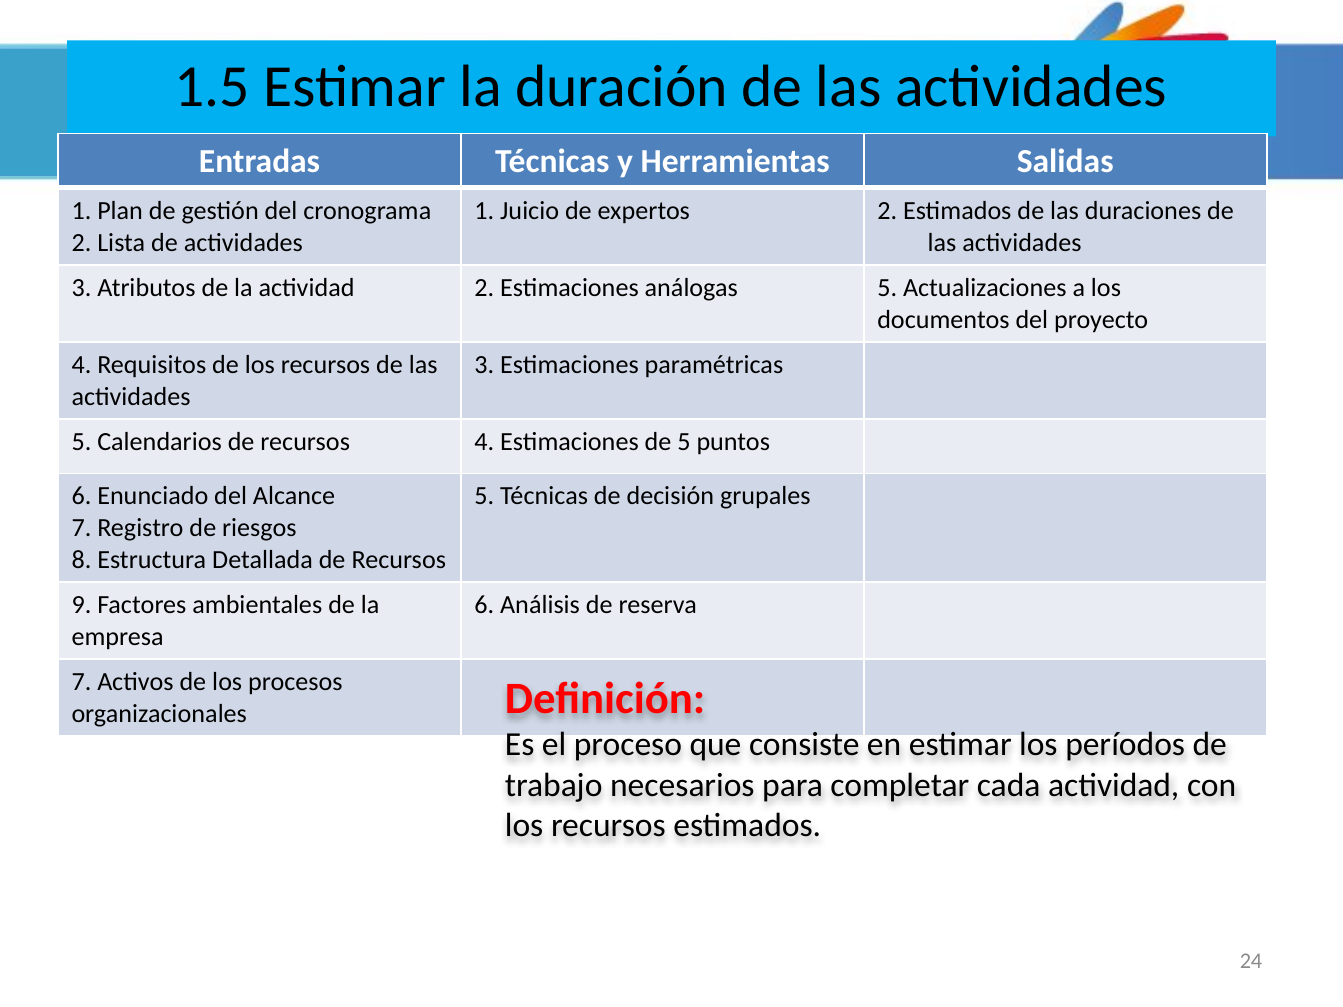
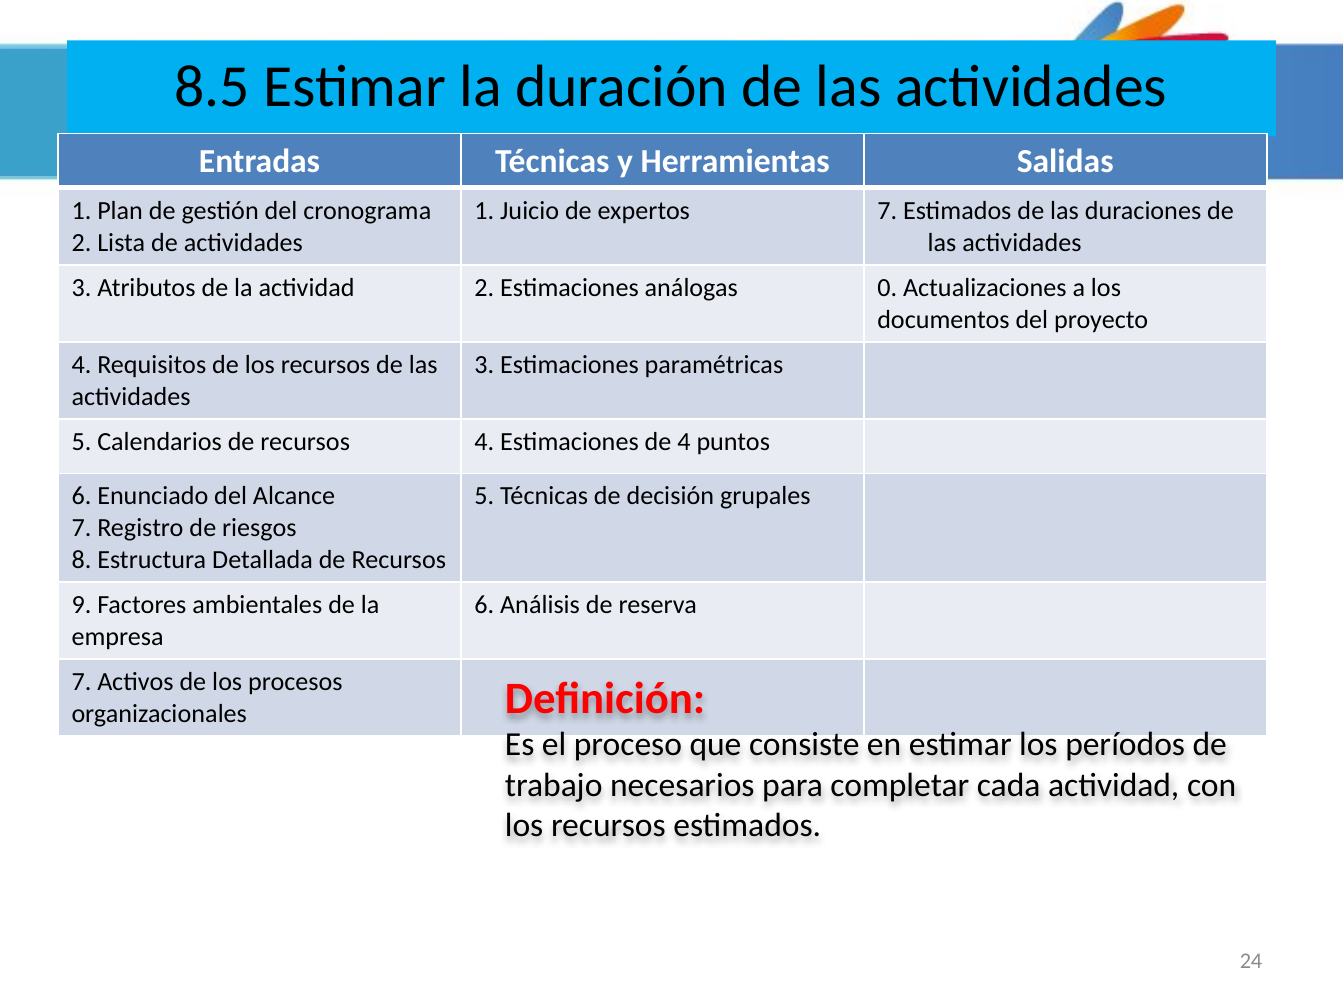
1.5: 1.5 -> 8.5
expertos 2: 2 -> 7
análogas 5: 5 -> 0
de 5: 5 -> 4
